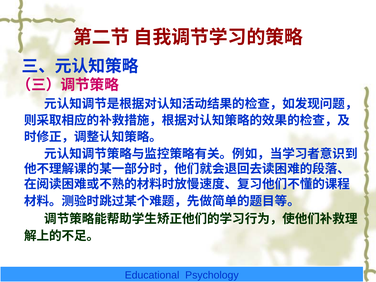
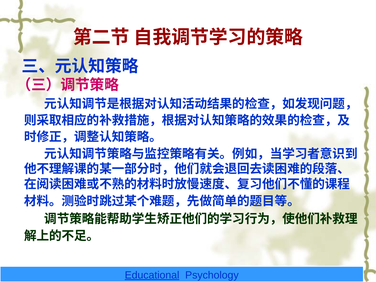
Educational underline: none -> present
